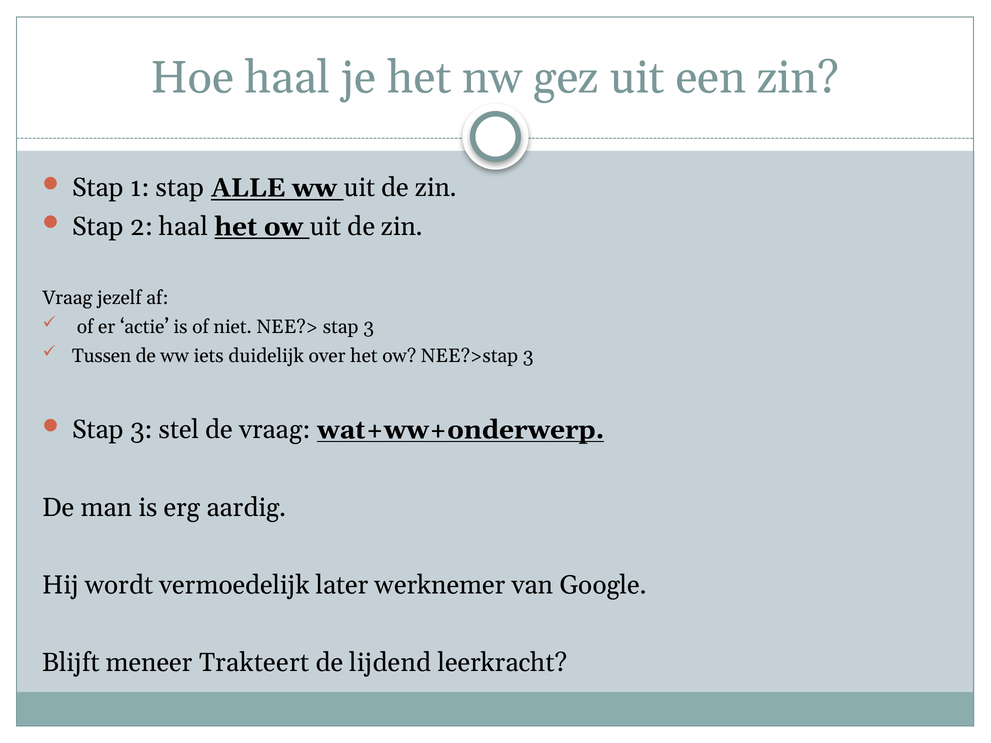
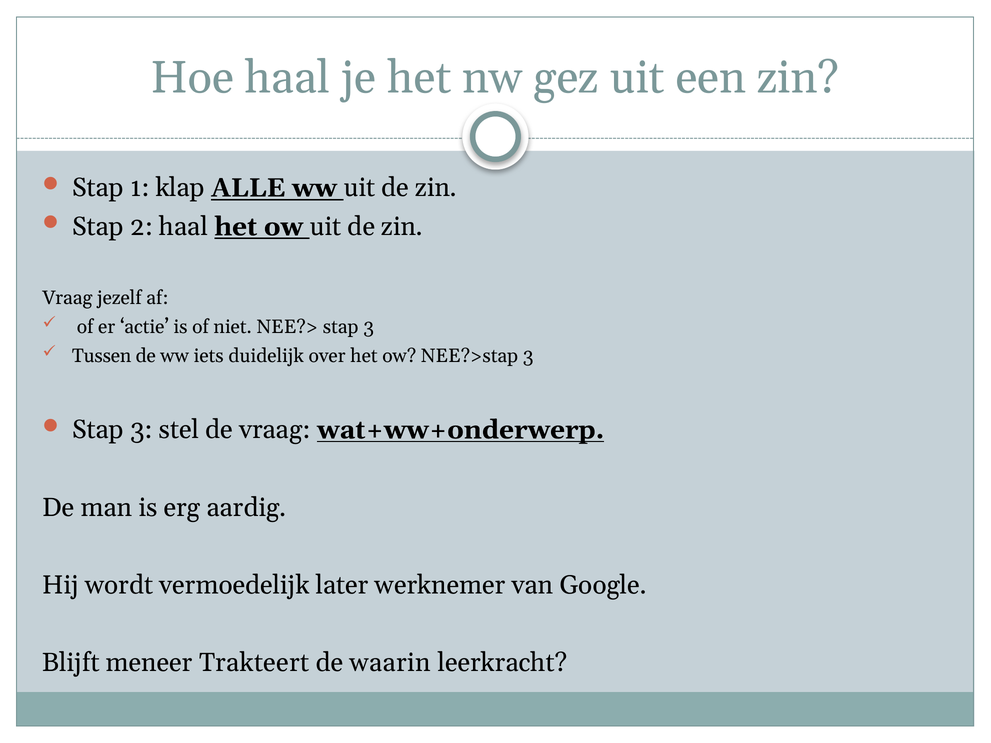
1 stap: stap -> klap
lijdend: lijdend -> waarin
